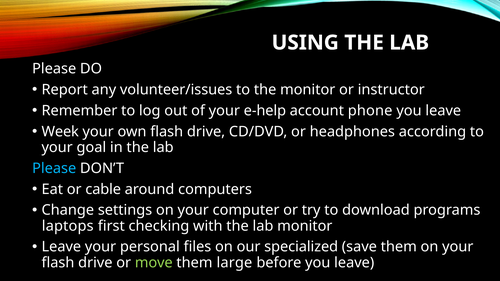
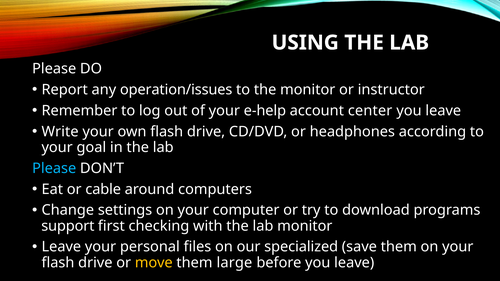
volunteer/issues: volunteer/issues -> operation/issues
phone: phone -> center
Week: Week -> Write
laptops: laptops -> support
move colour: light green -> yellow
